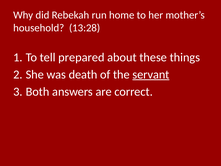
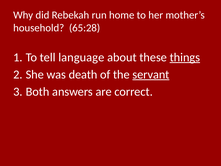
13:28: 13:28 -> 65:28
prepared: prepared -> language
things underline: none -> present
